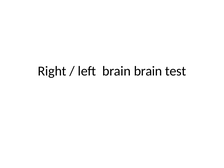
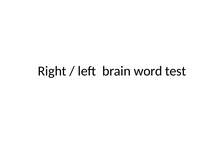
brain brain: brain -> word
